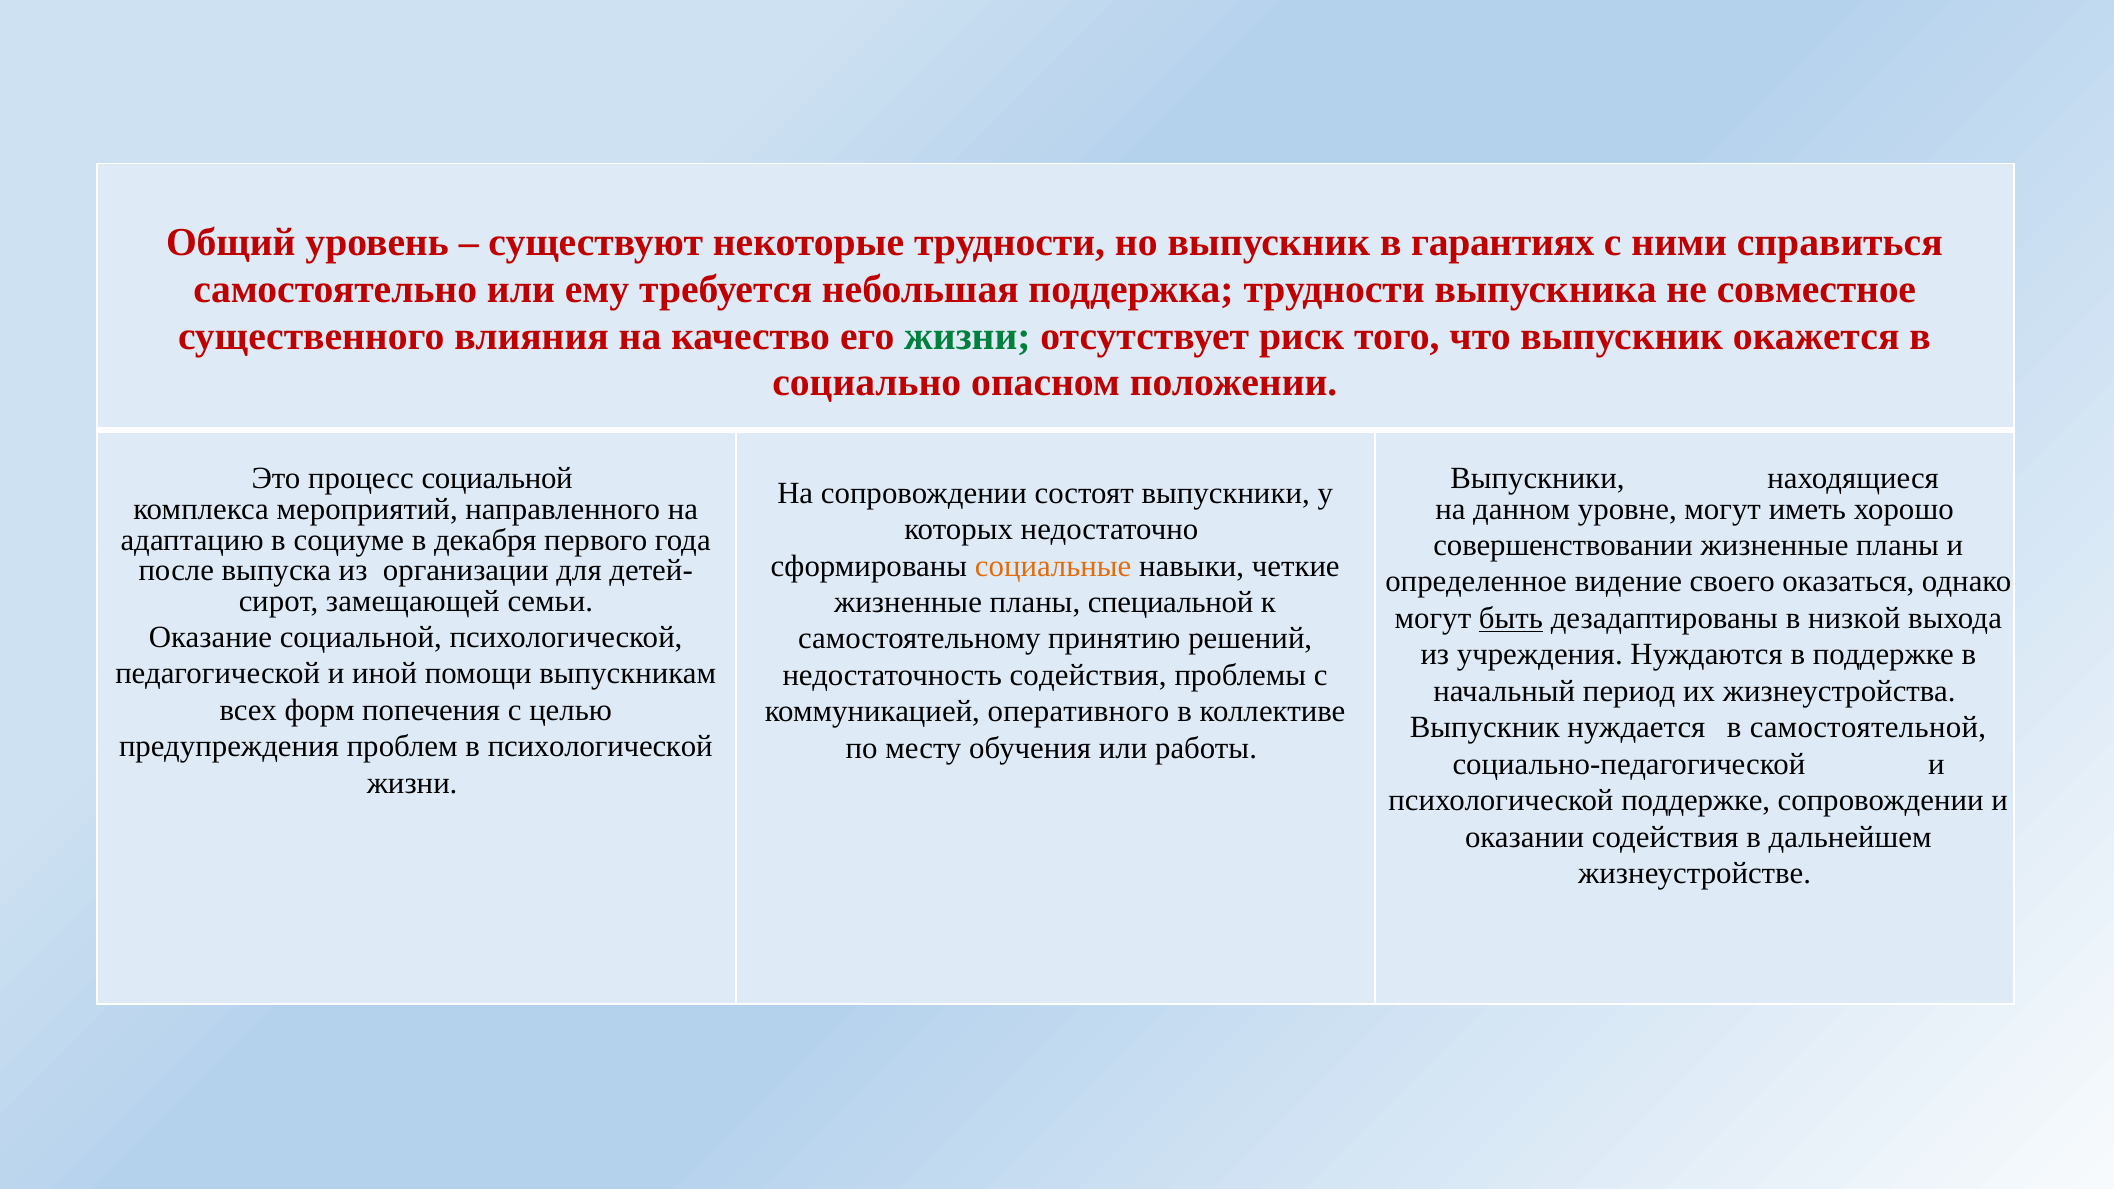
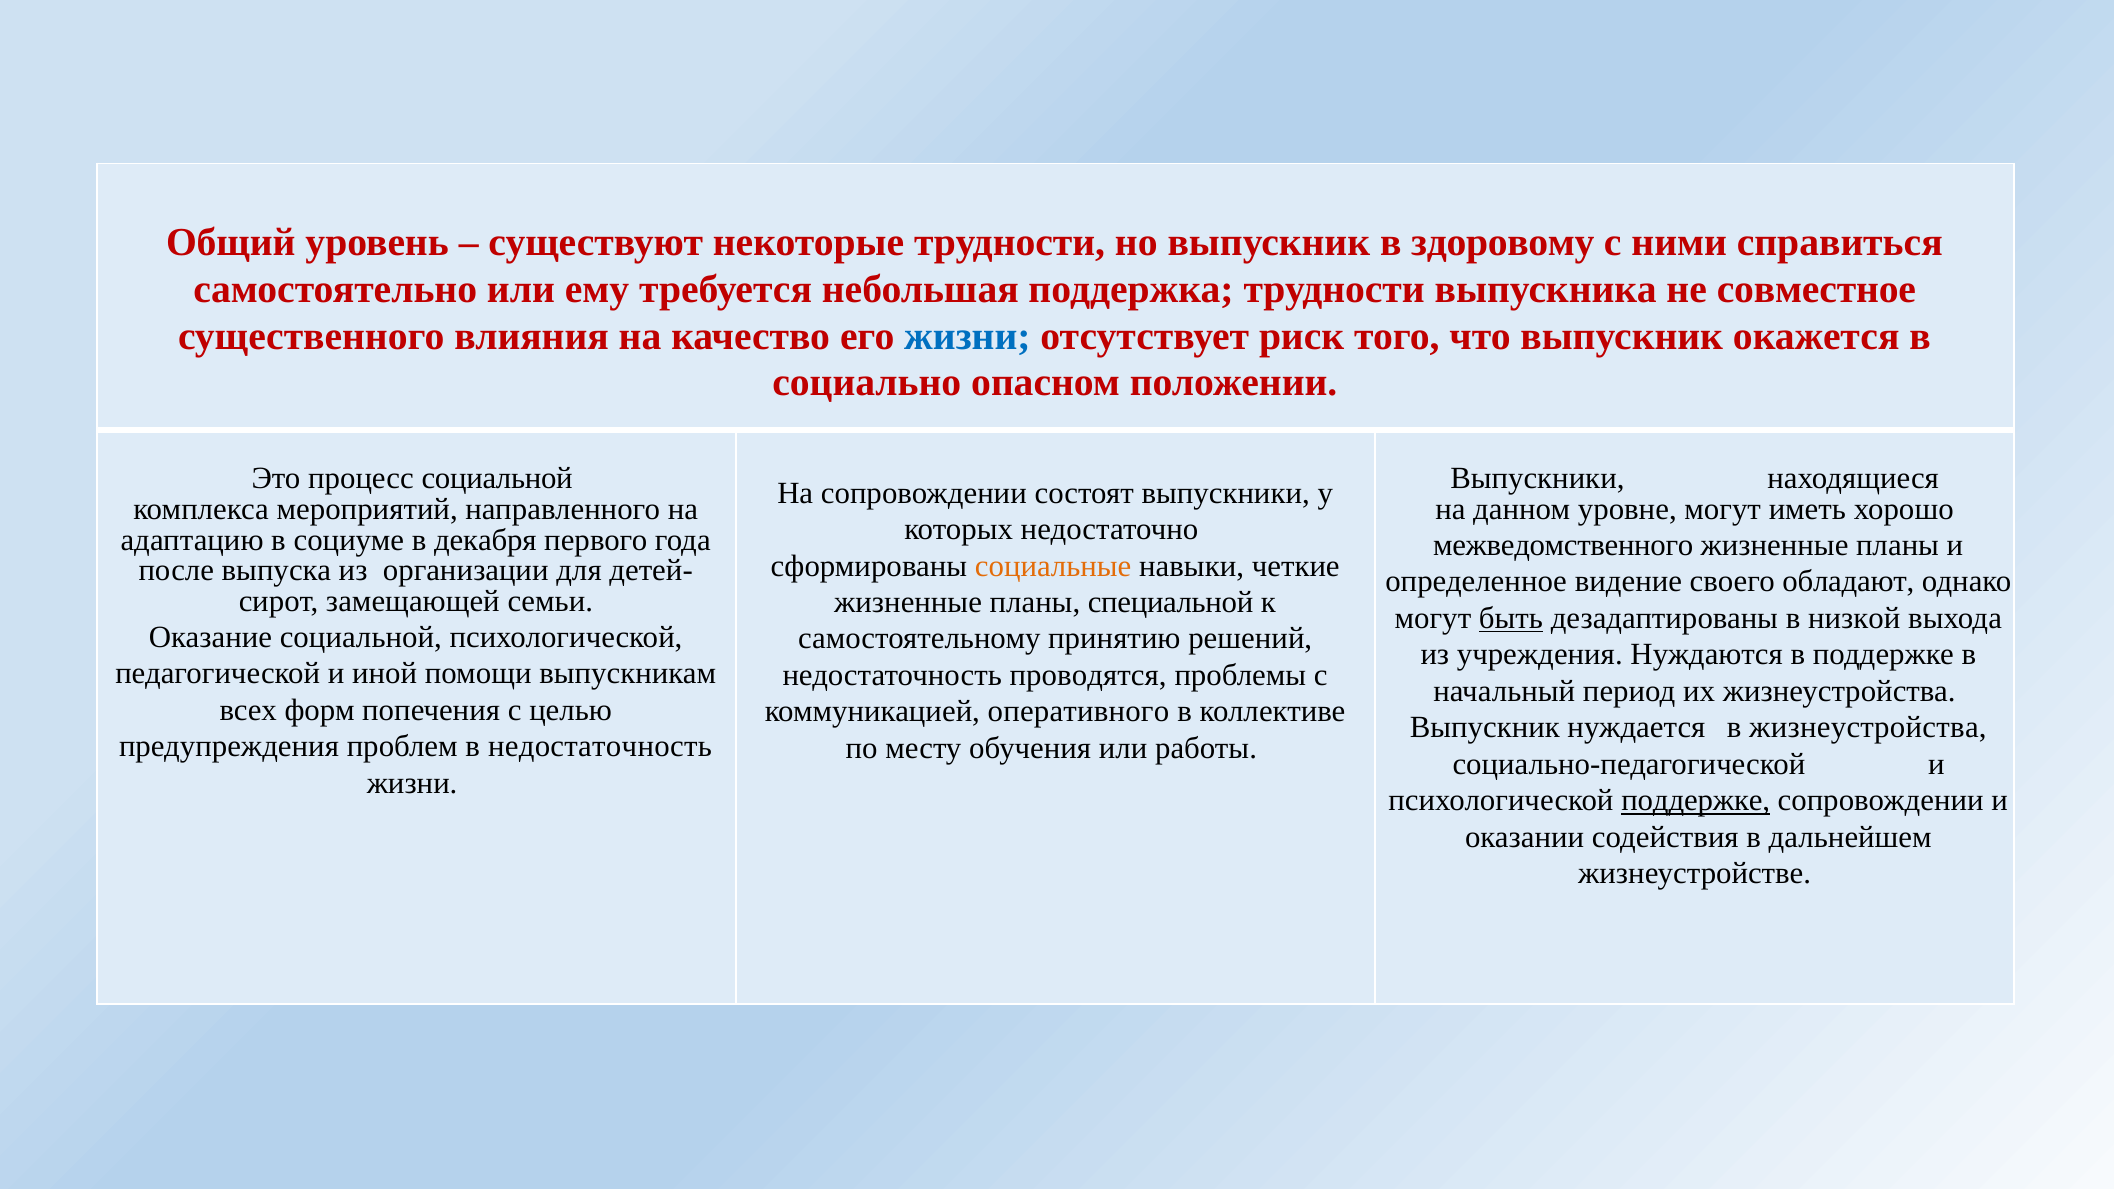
гарантиях: гарантиях -> здоровому
жизни at (967, 336) colour: green -> blue
совершенствовании: совершенствовании -> межведомственного
оказаться: оказаться -> обладают
недостаточность содействия: содействия -> проводятся
в самостоятельной: самостоятельной -> жизнеустройства
в психологической: психологической -> недостаточность
поддержке at (1696, 801) underline: none -> present
